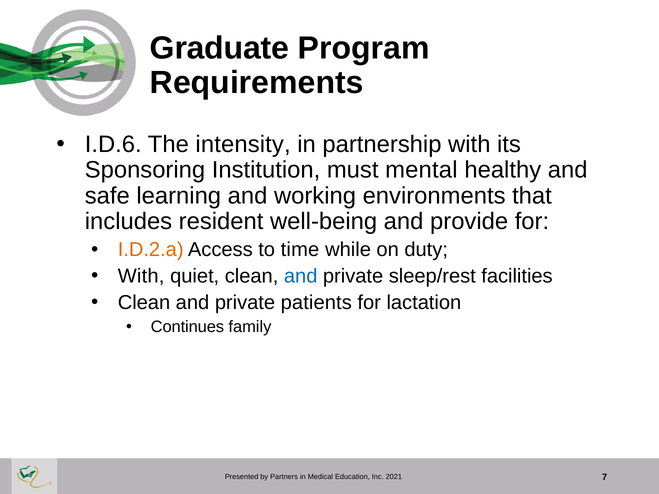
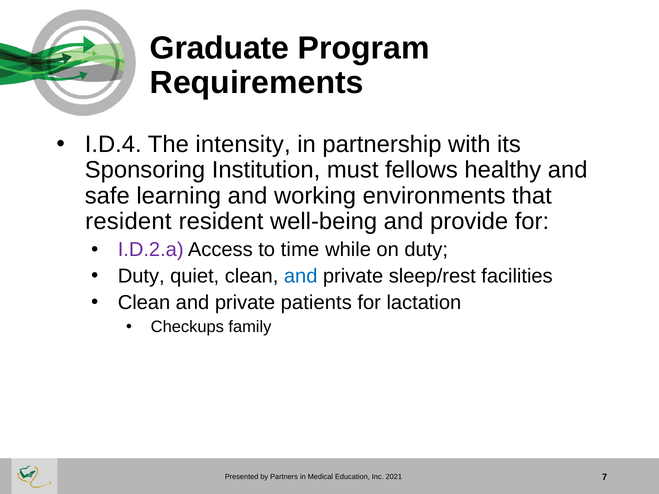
I.D.6: I.D.6 -> I.D.4
mental: mental -> fellows
includes at (128, 222): includes -> resident
I.D.2.a colour: orange -> purple
With at (141, 276): With -> Duty
Continues: Continues -> Checkups
